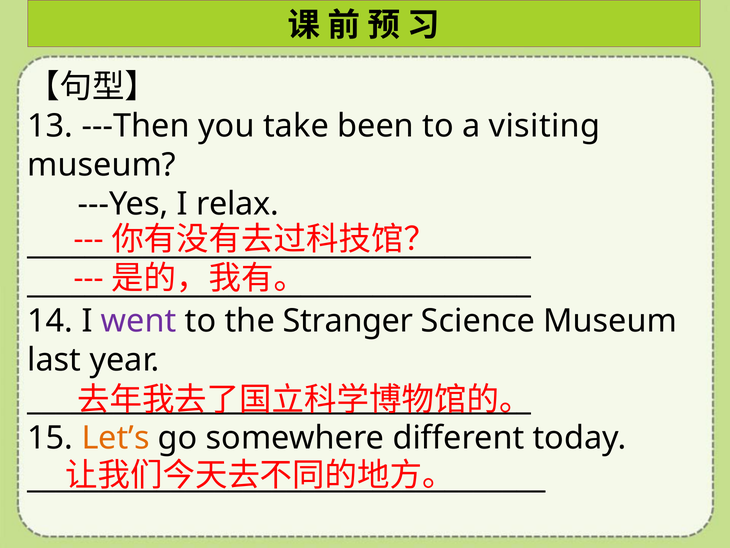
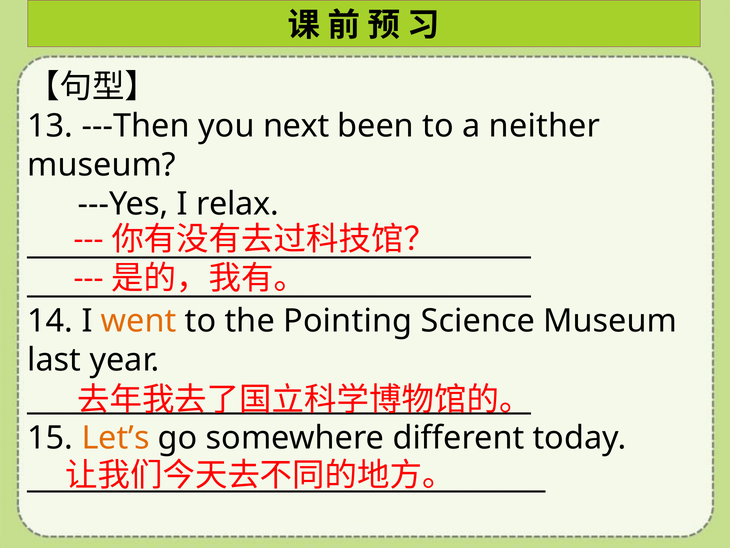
take: take -> next
visiting: visiting -> neither
went colour: purple -> orange
Stranger: Stranger -> Pointing
